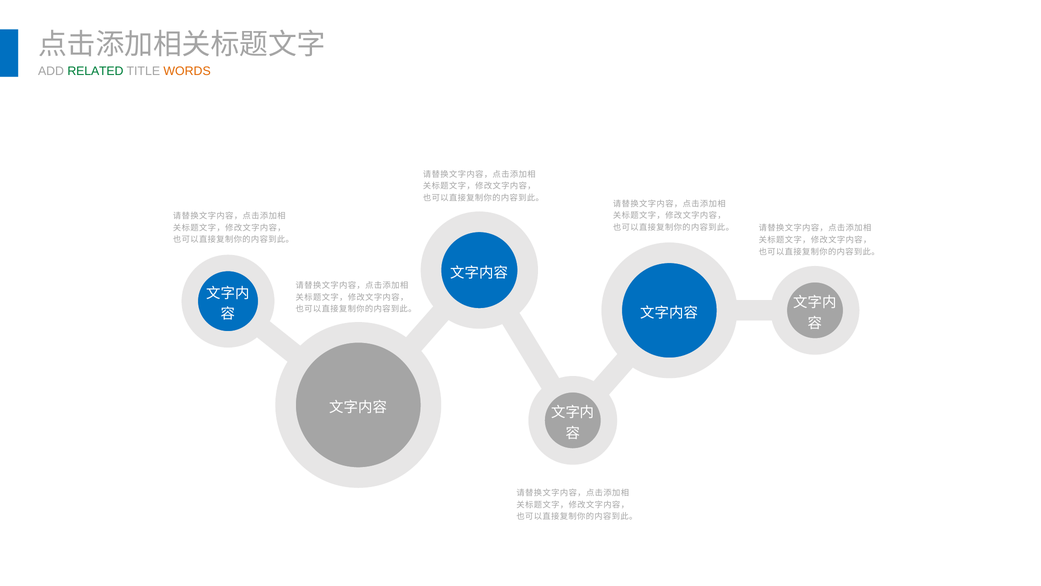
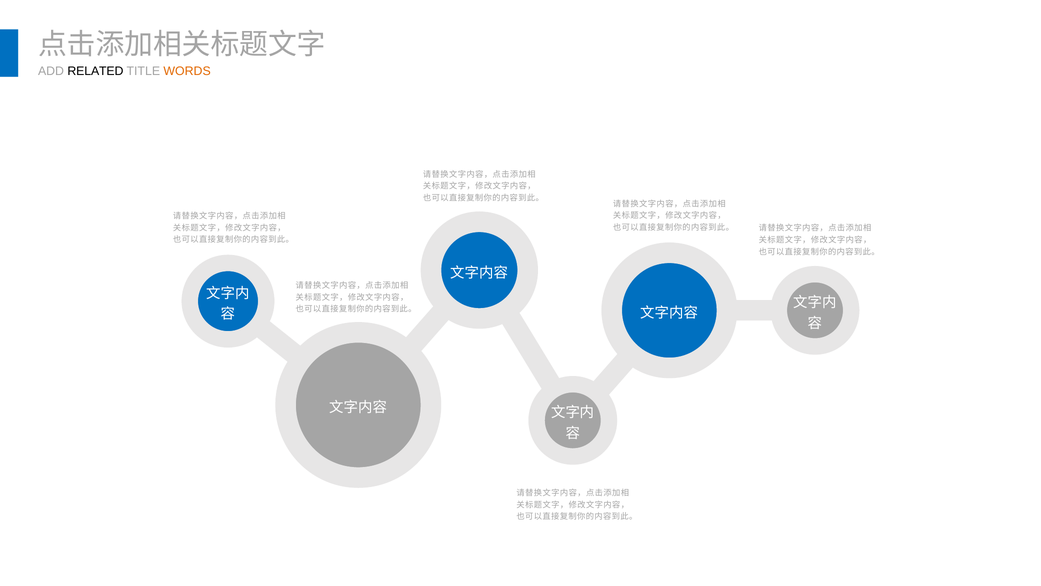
RELATED colour: green -> black
